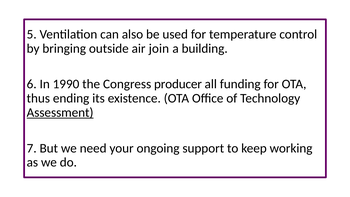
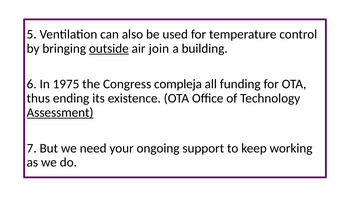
outside underline: none -> present
1990: 1990 -> 1975
producer: producer -> compleja
